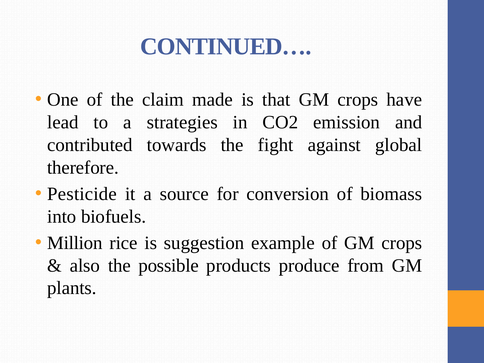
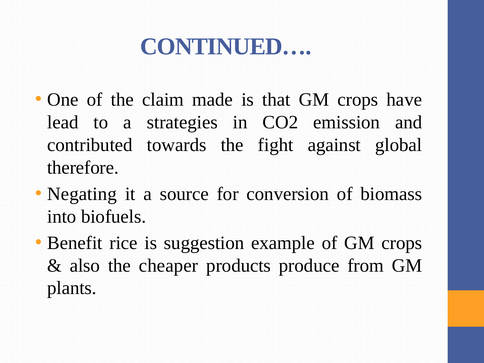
Pesticide: Pesticide -> Negating
Million: Million -> Benefit
possible: possible -> cheaper
